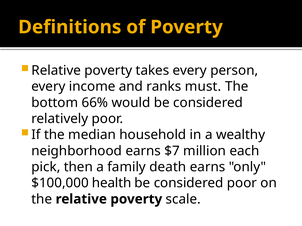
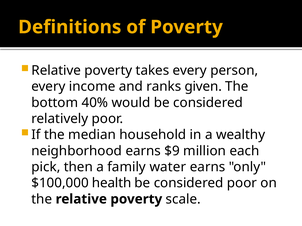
must: must -> given
66%: 66% -> 40%
$7: $7 -> $9
death: death -> water
